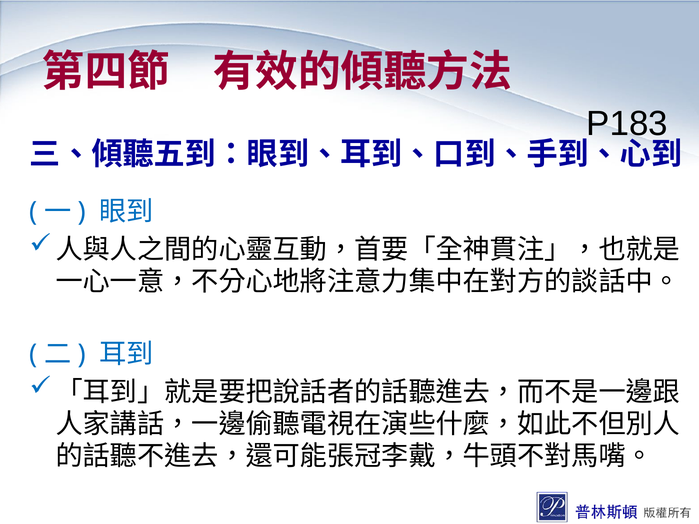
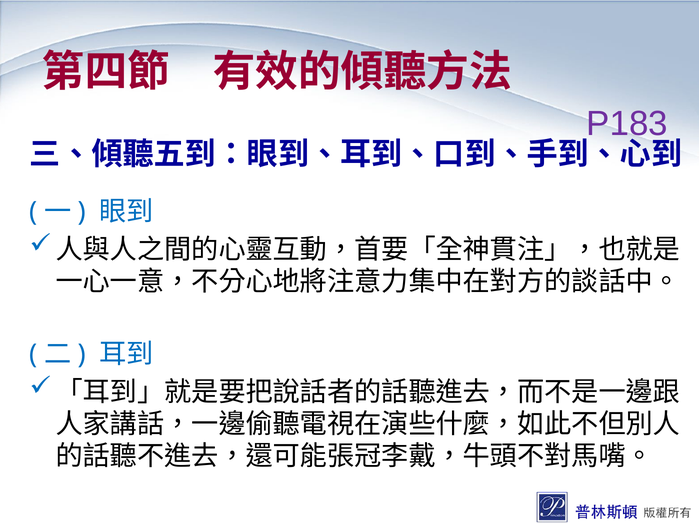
P183 colour: black -> purple
